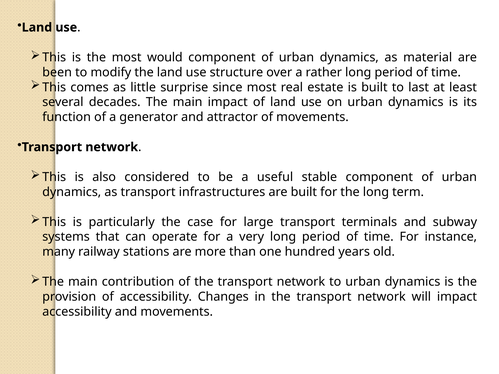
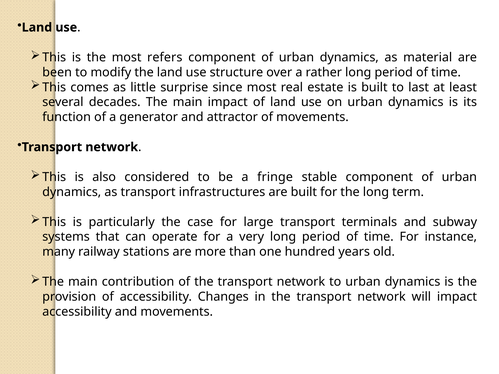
would: would -> refers
useful: useful -> fringe
